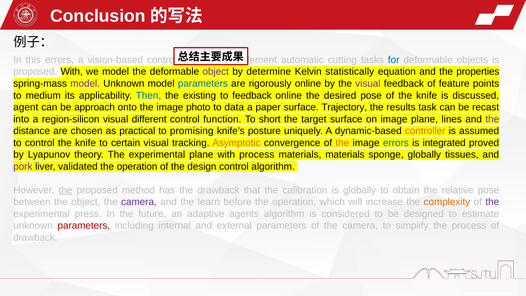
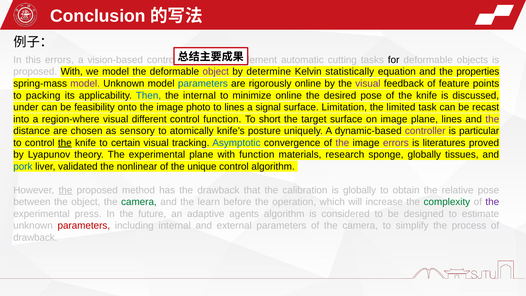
for colour: blue -> black
medium: medium -> packing
the existing: existing -> internal
to feedback: feedback -> minimize
agent: agent -> under
approach: approach -> feasibility
to data: data -> lines
paper: paper -> signal
Trajectory: Trajectory -> Limitation
results: results -> limited
region-silicon: region-silicon -> region-where
practical: practical -> sensory
promising: promising -> atomically
controller colour: orange -> purple
assumed: assumed -> particular
the at (65, 143) underline: none -> present
Asymptotic colour: orange -> blue
the at (342, 143) colour: orange -> purple
errors at (396, 143) colour: blue -> purple
integrated: integrated -> literatures
with process: process -> function
materials materials: materials -> research
pork colour: purple -> blue
validated the operation: operation -> nonlinear
design: design -> unique
camera at (139, 202) colour: purple -> green
complexity colour: orange -> green
